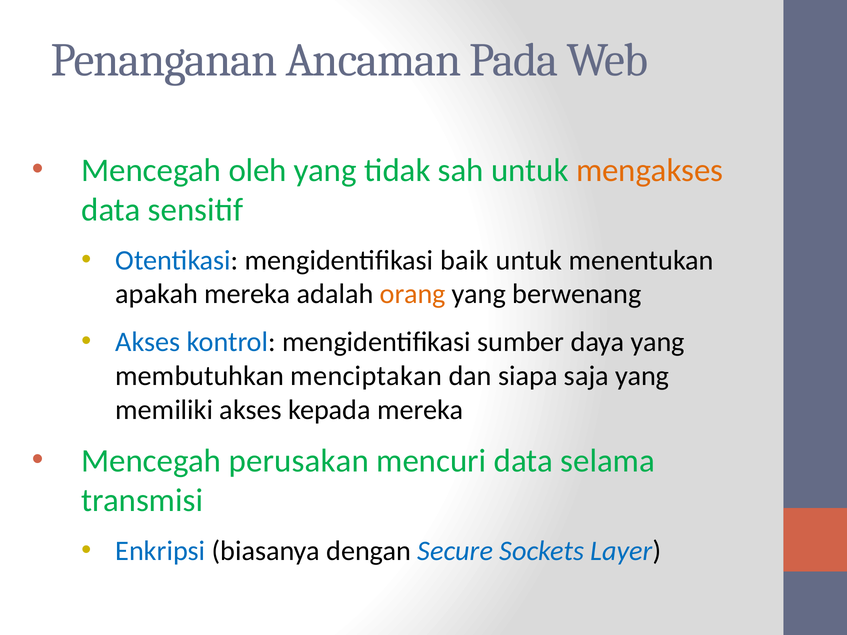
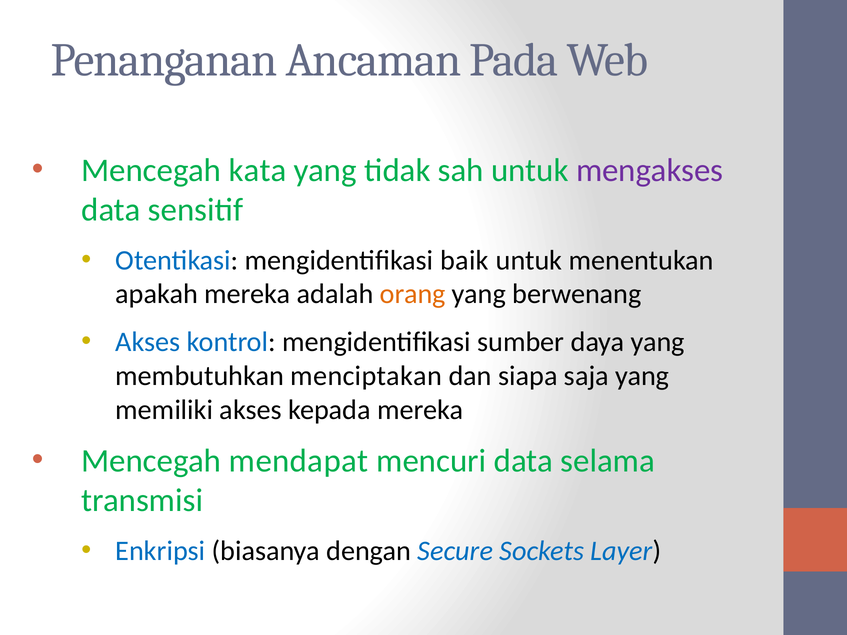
oleh: oleh -> kata
mengakses colour: orange -> purple
perusakan: perusakan -> mendapat
